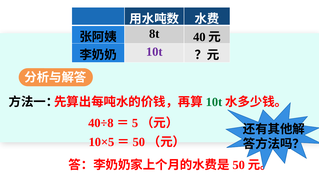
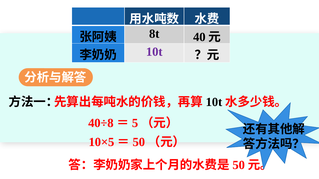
10t at (214, 102) colour: green -> black
